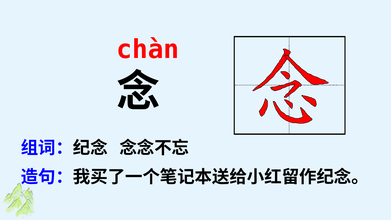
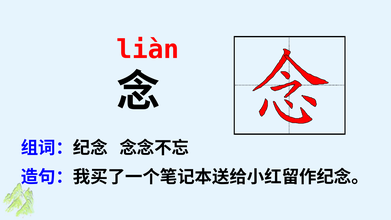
chàn: chàn -> liàn
